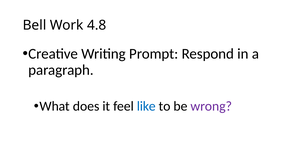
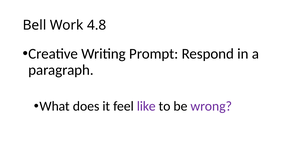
like colour: blue -> purple
